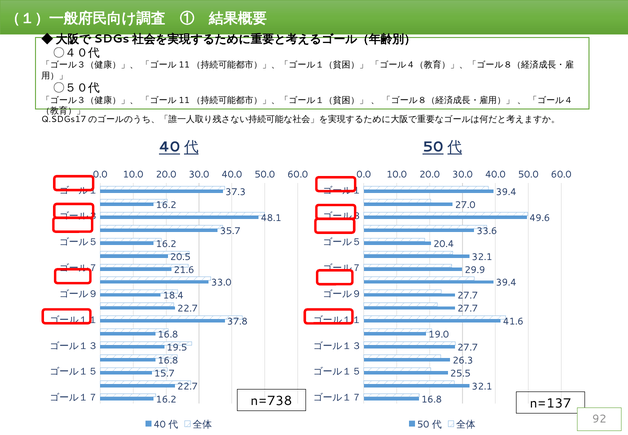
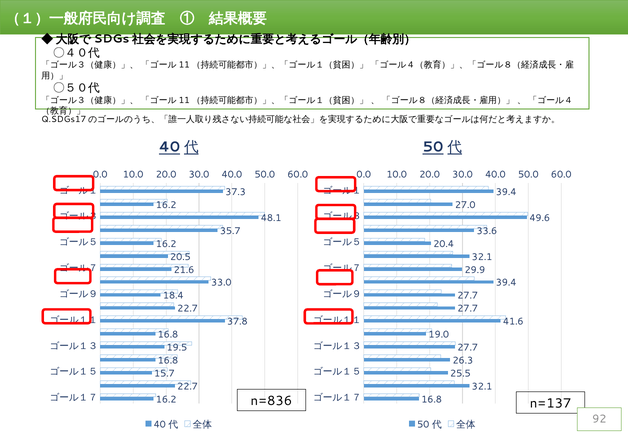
n=738: n=738 -> n=836
